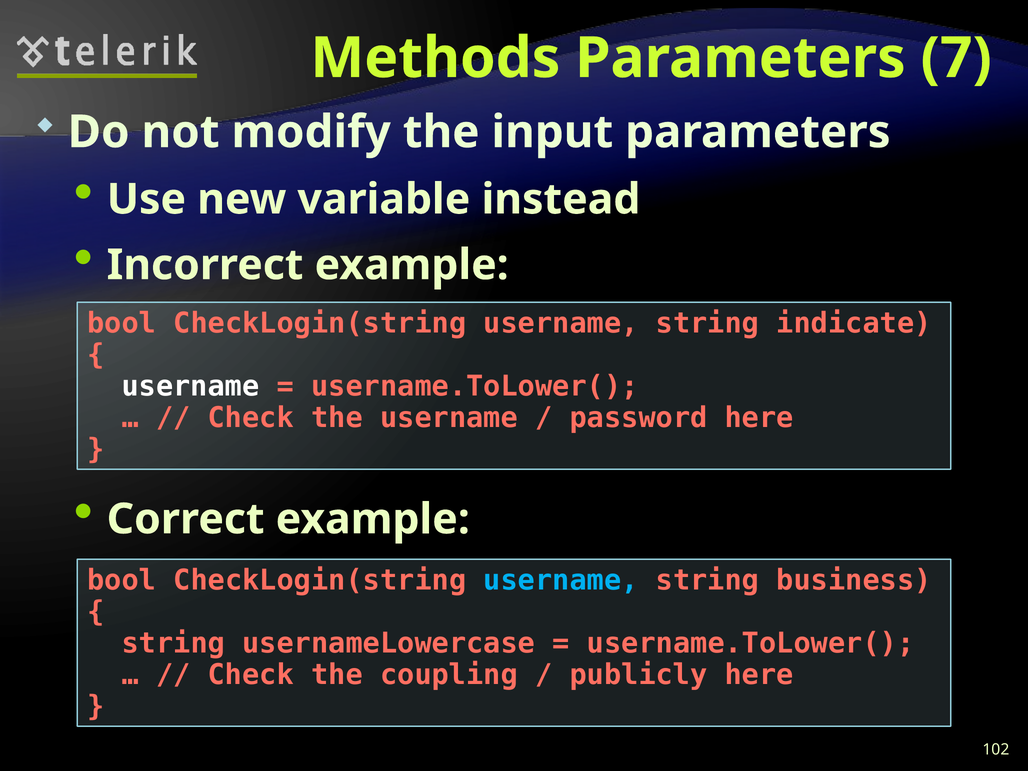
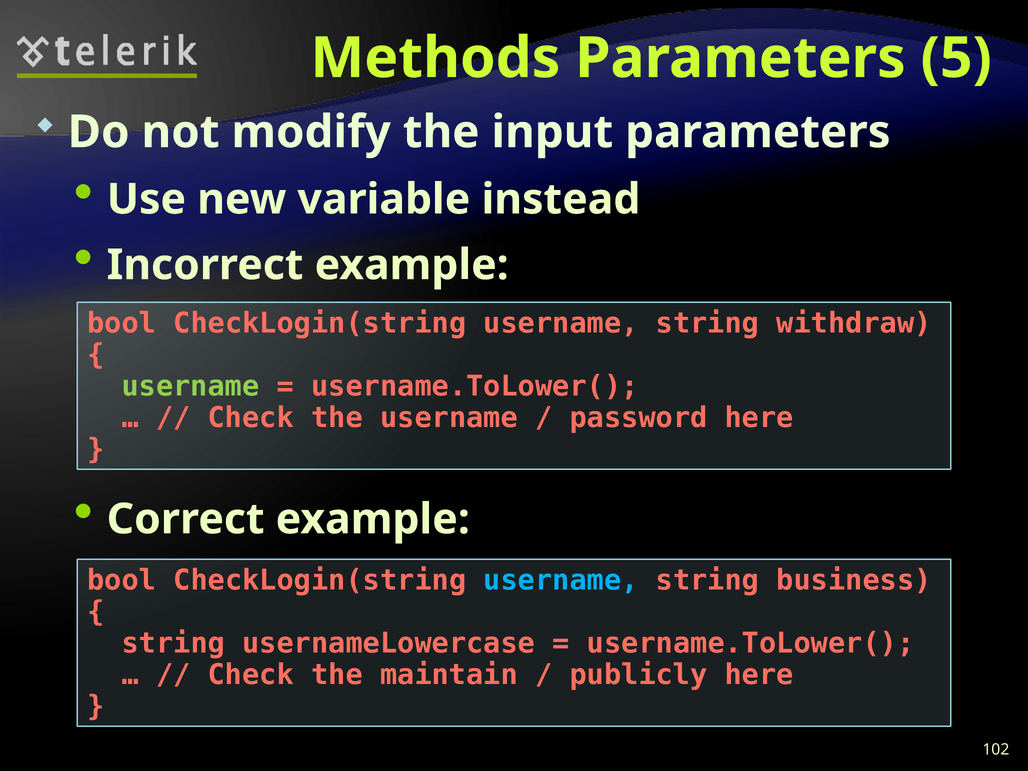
7: 7 -> 5
indicate: indicate -> withdraw
username at (190, 386) colour: white -> light green
coupling: coupling -> maintain
